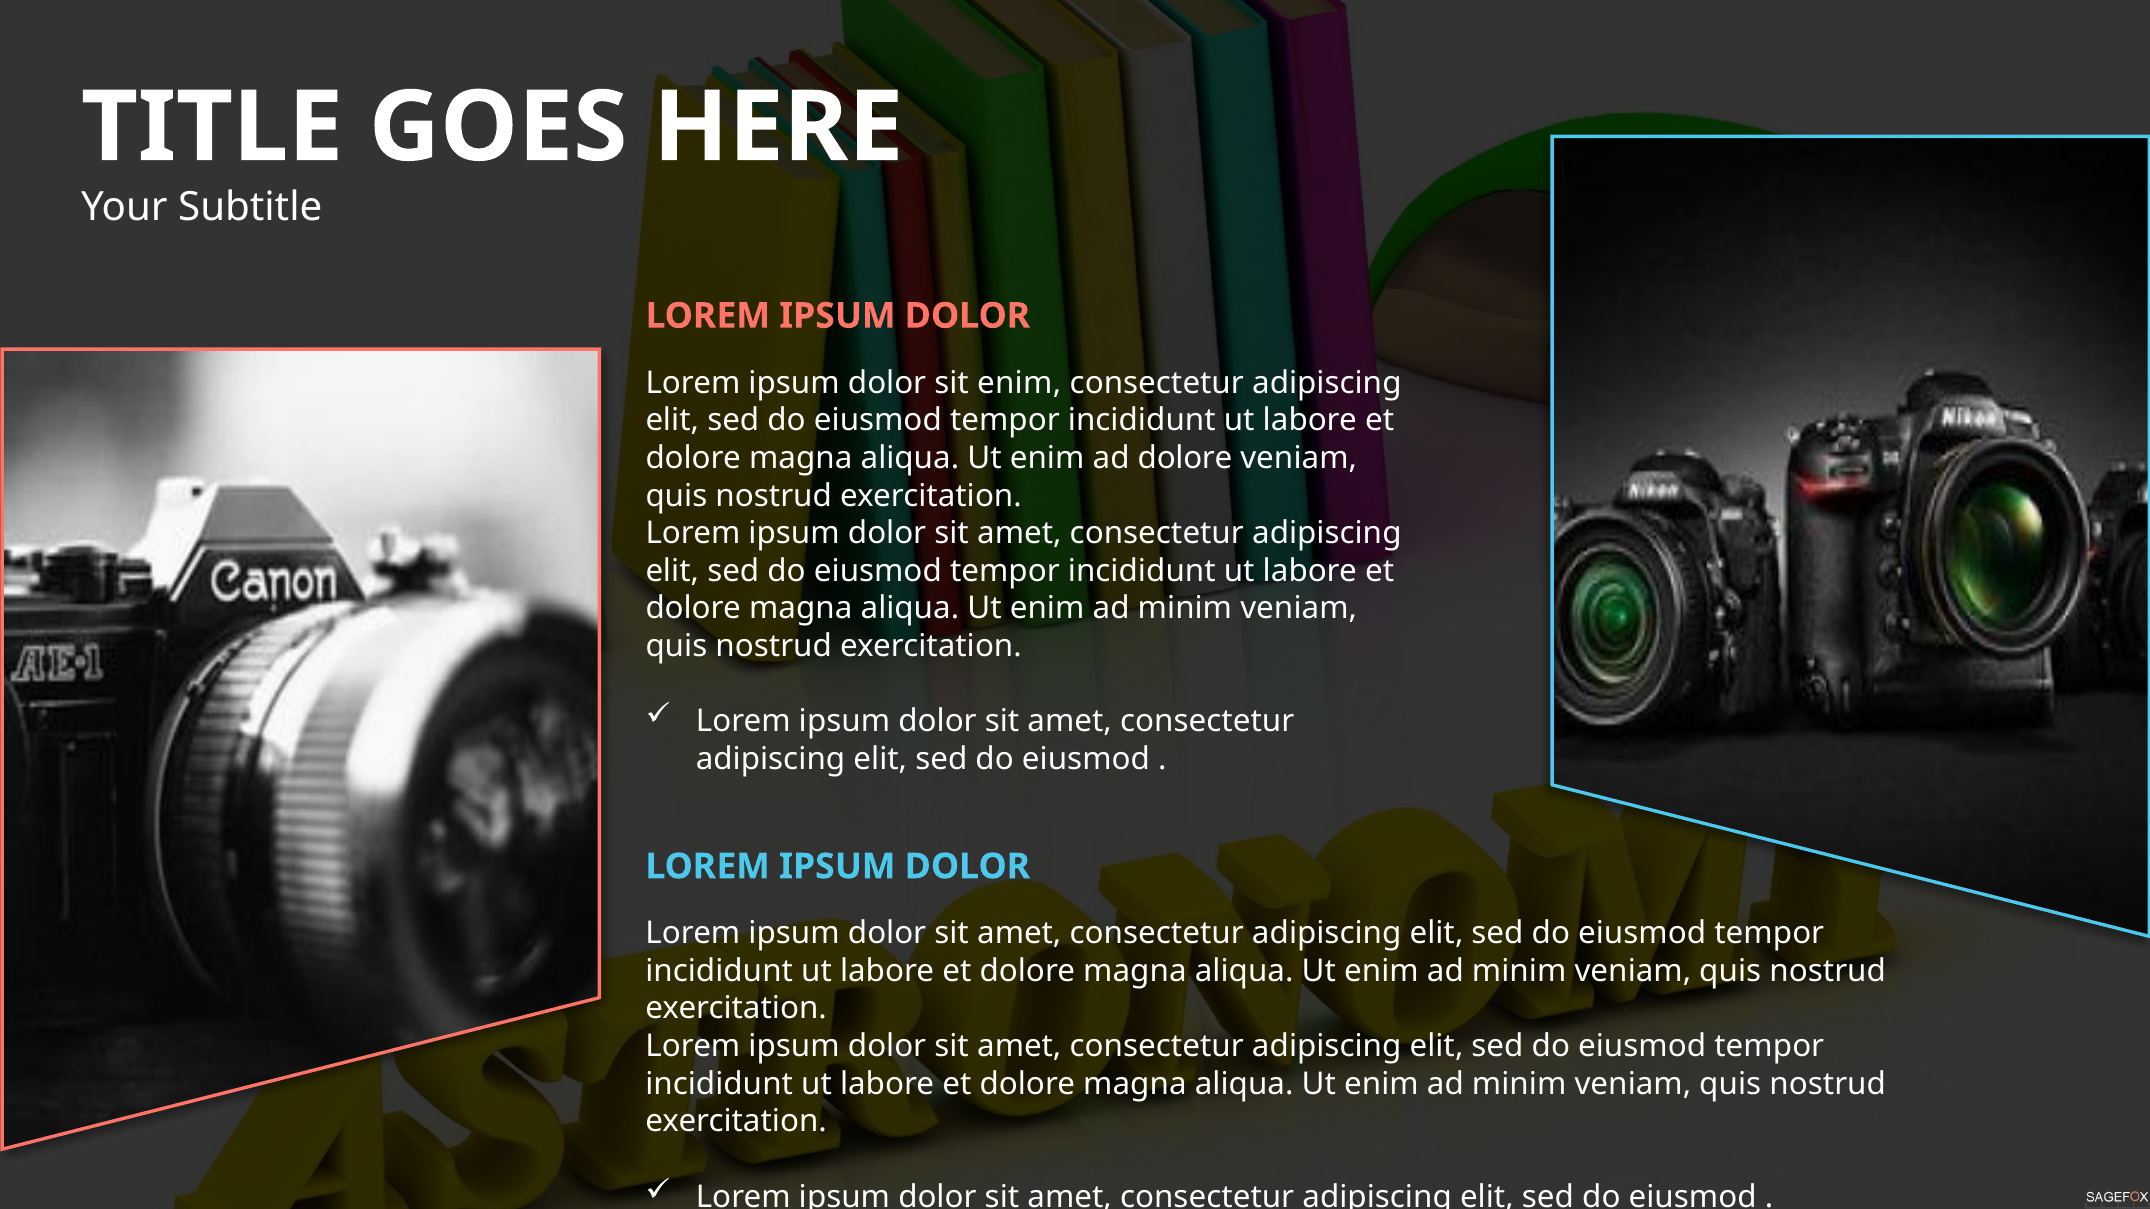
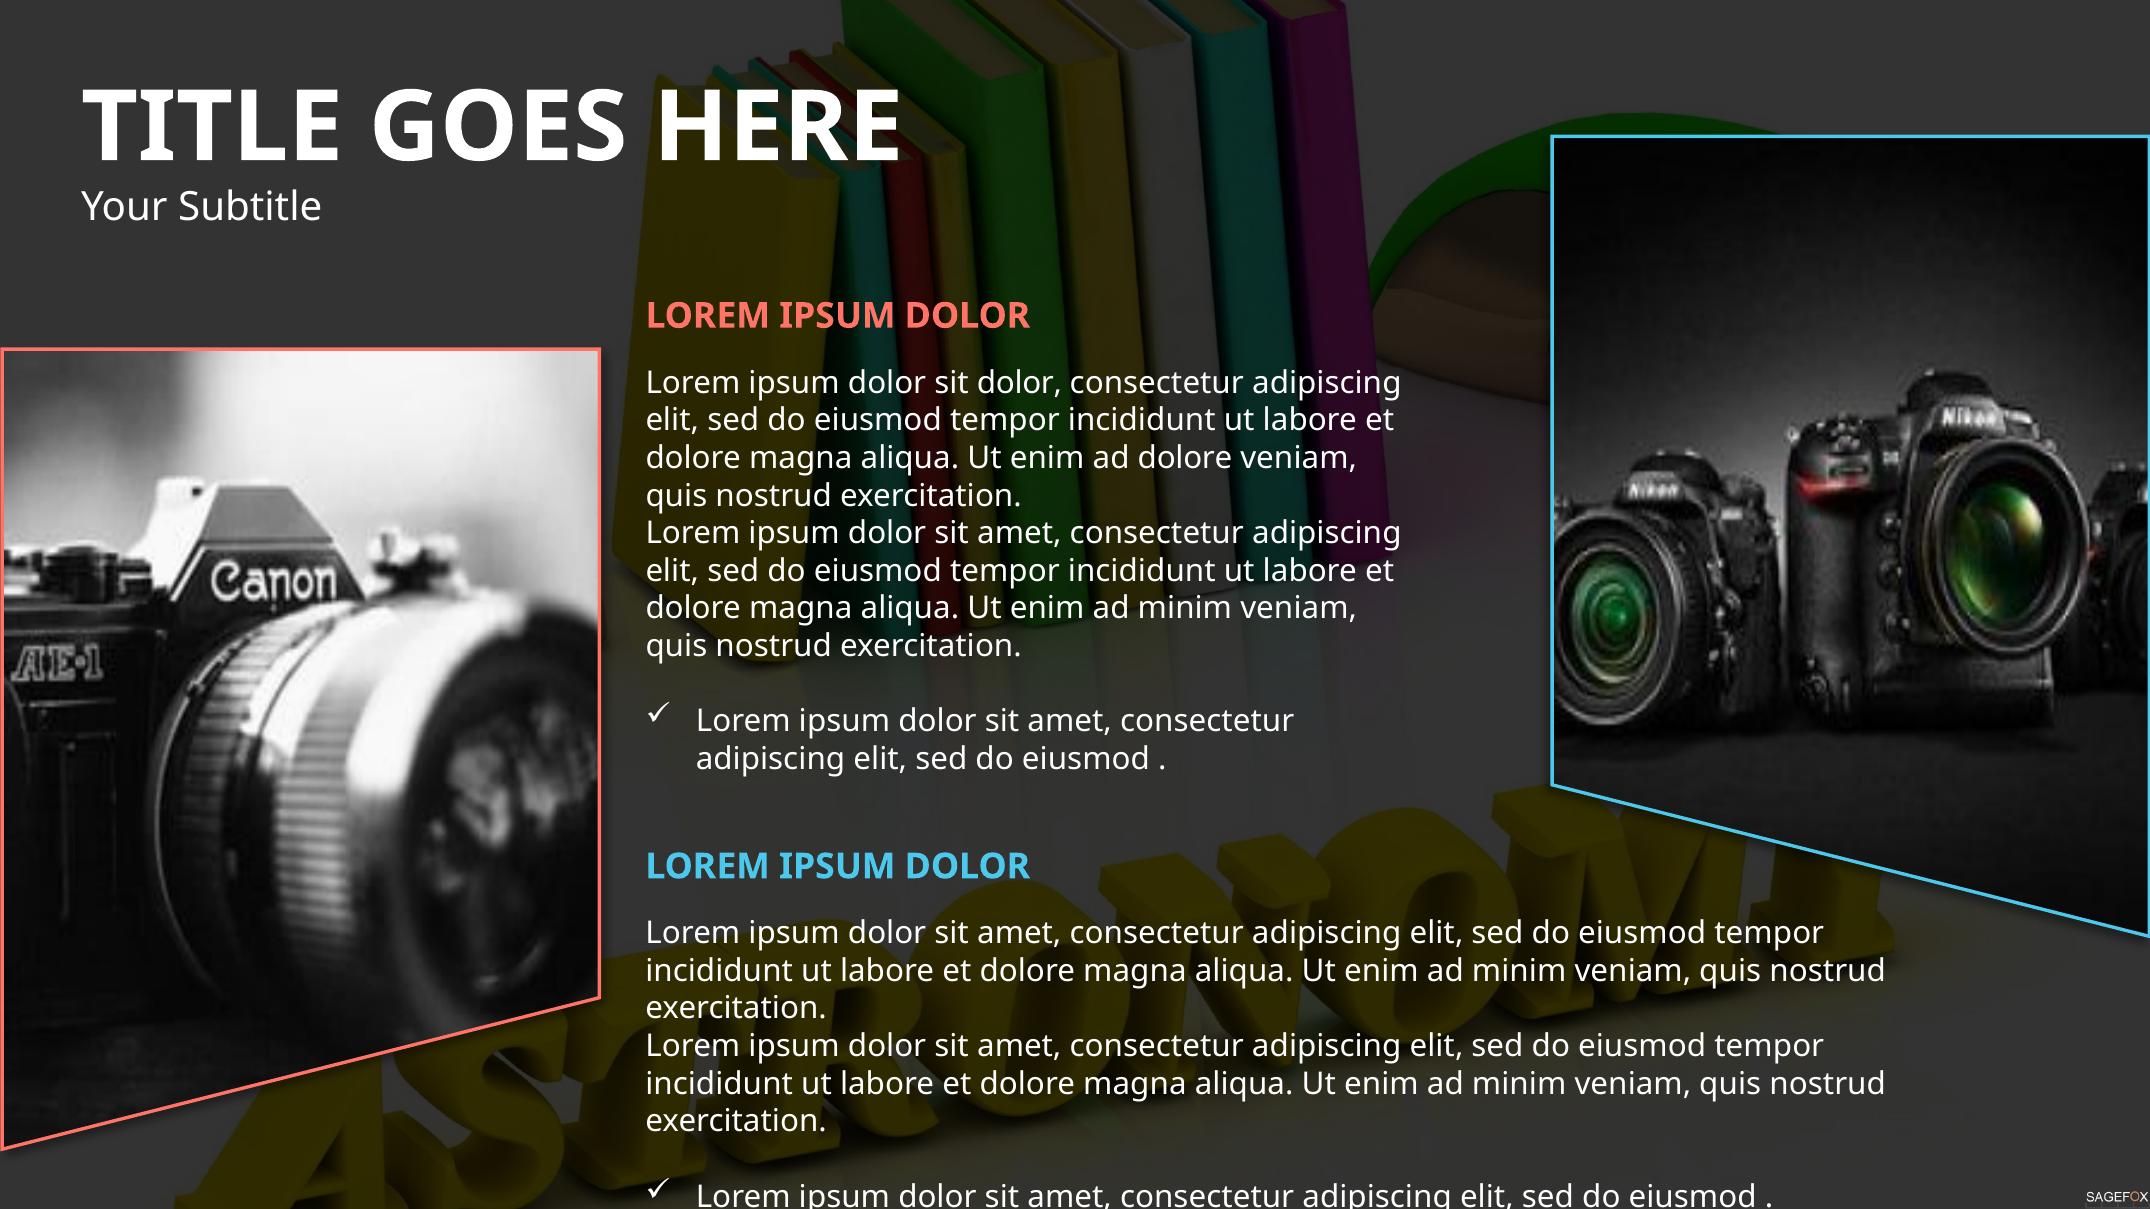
sit enim: enim -> dolor
